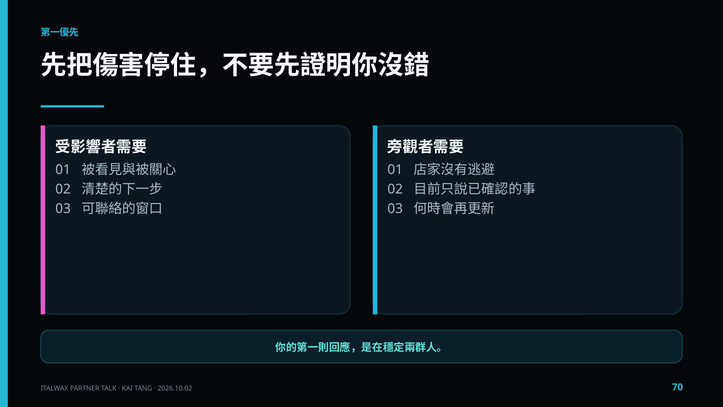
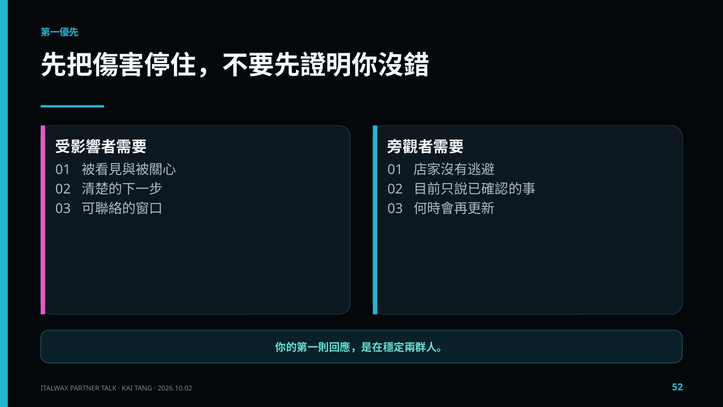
70: 70 -> 52
